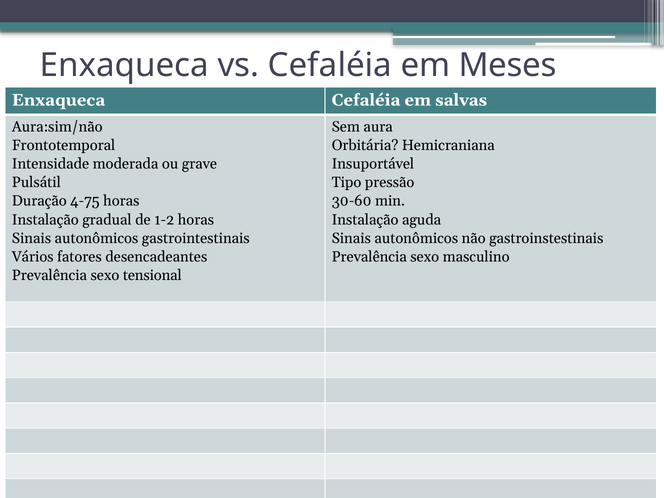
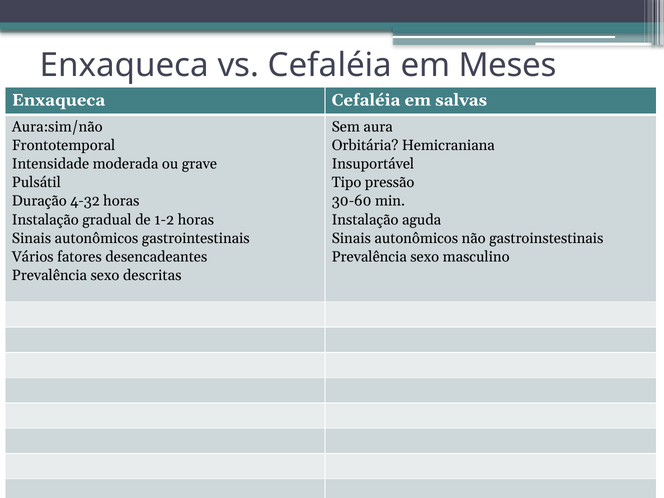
4-75: 4-75 -> 4-32
tensional: tensional -> descritas
